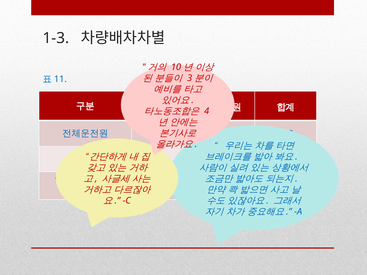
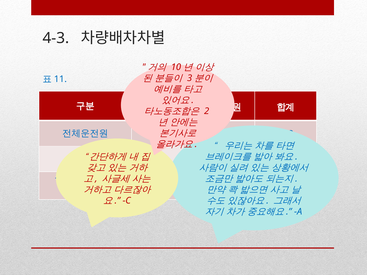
1-3: 1-3 -> 4-3
4 at (207, 111): 4 -> 2
